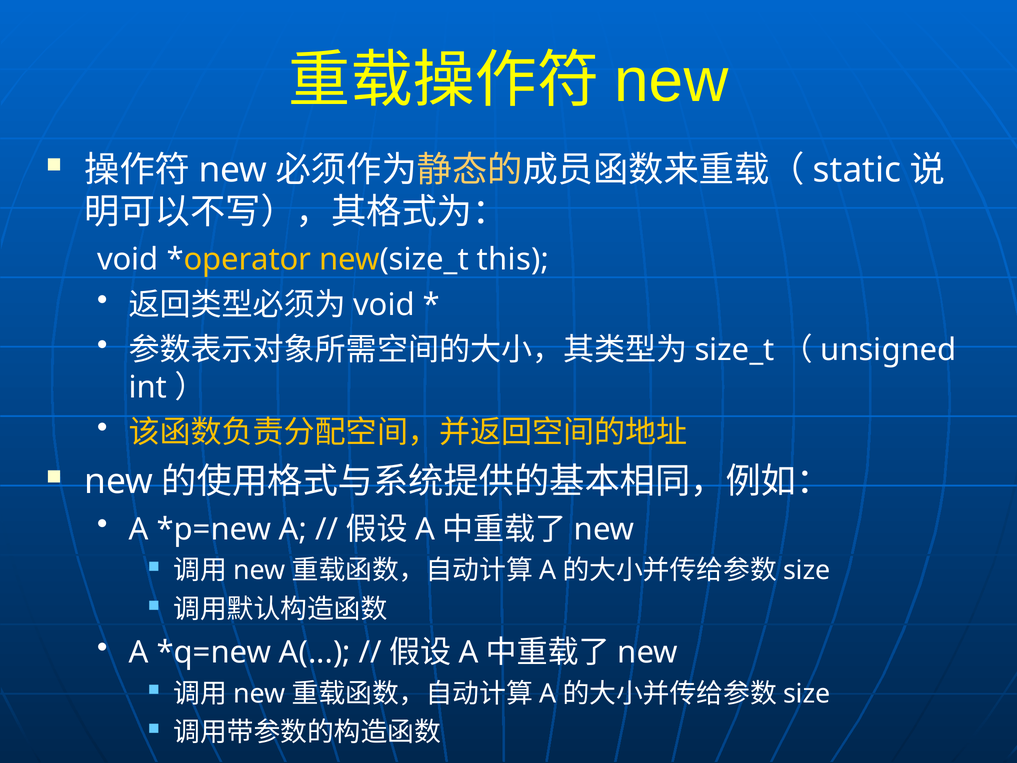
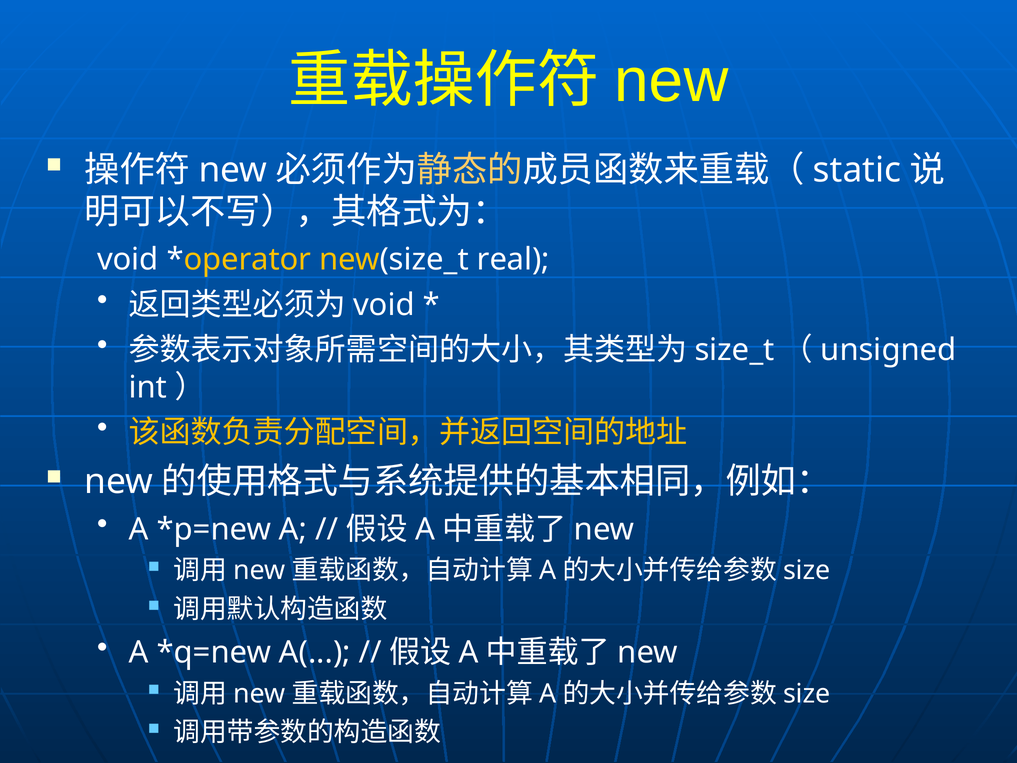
this: this -> real
